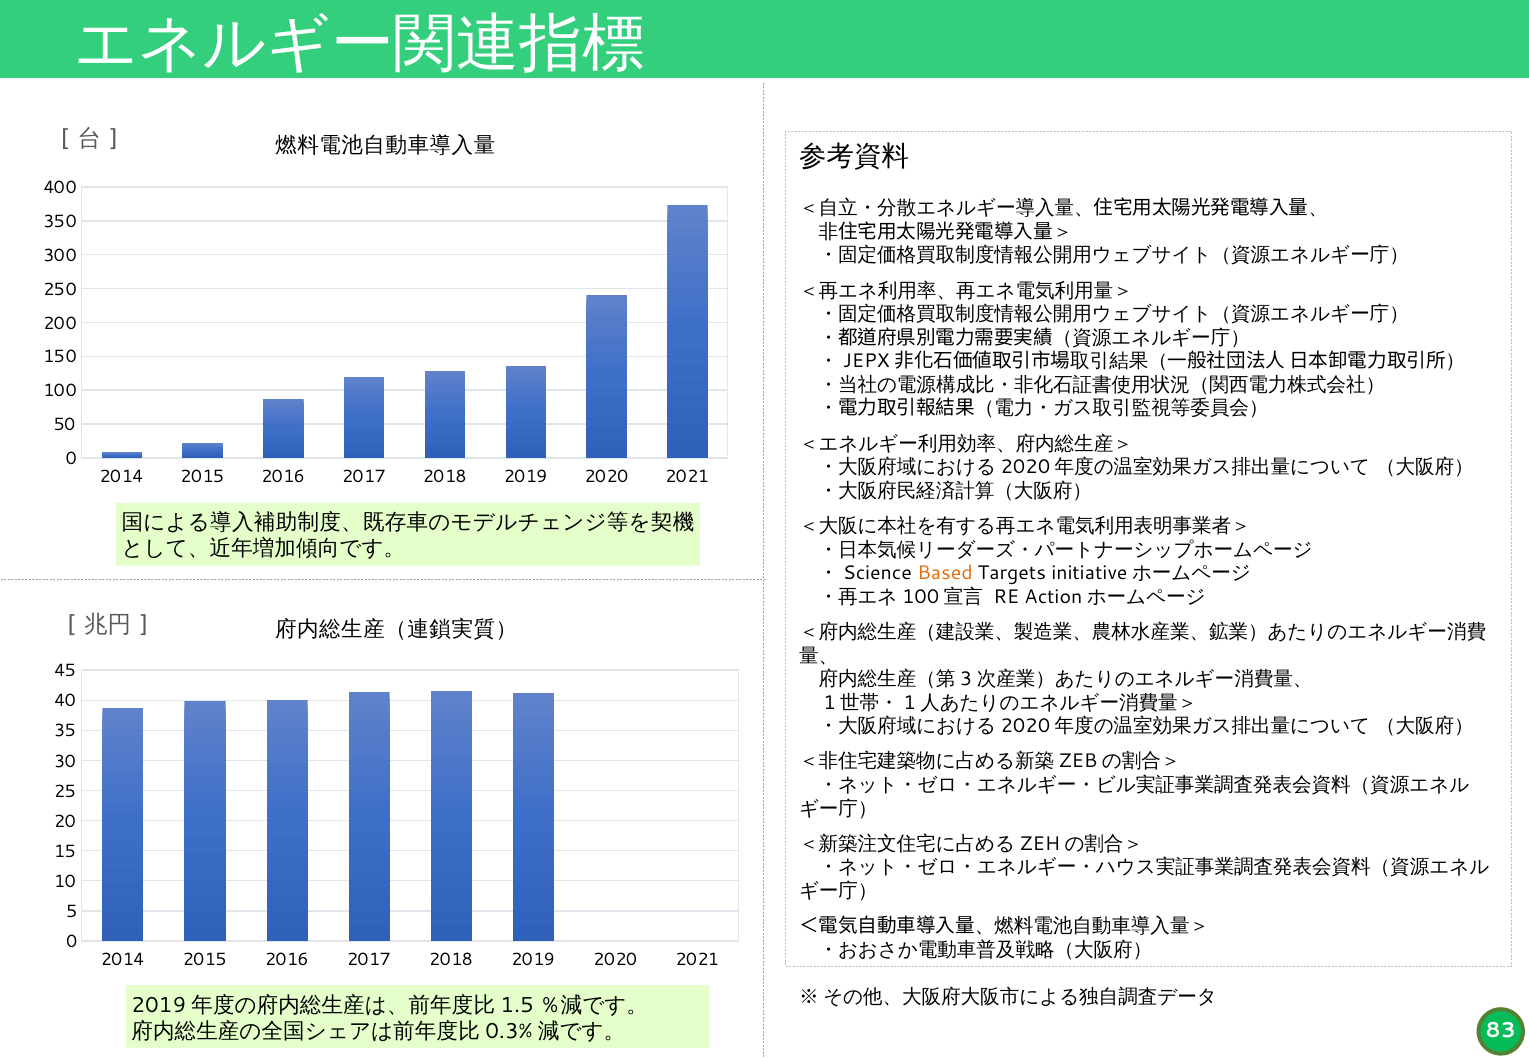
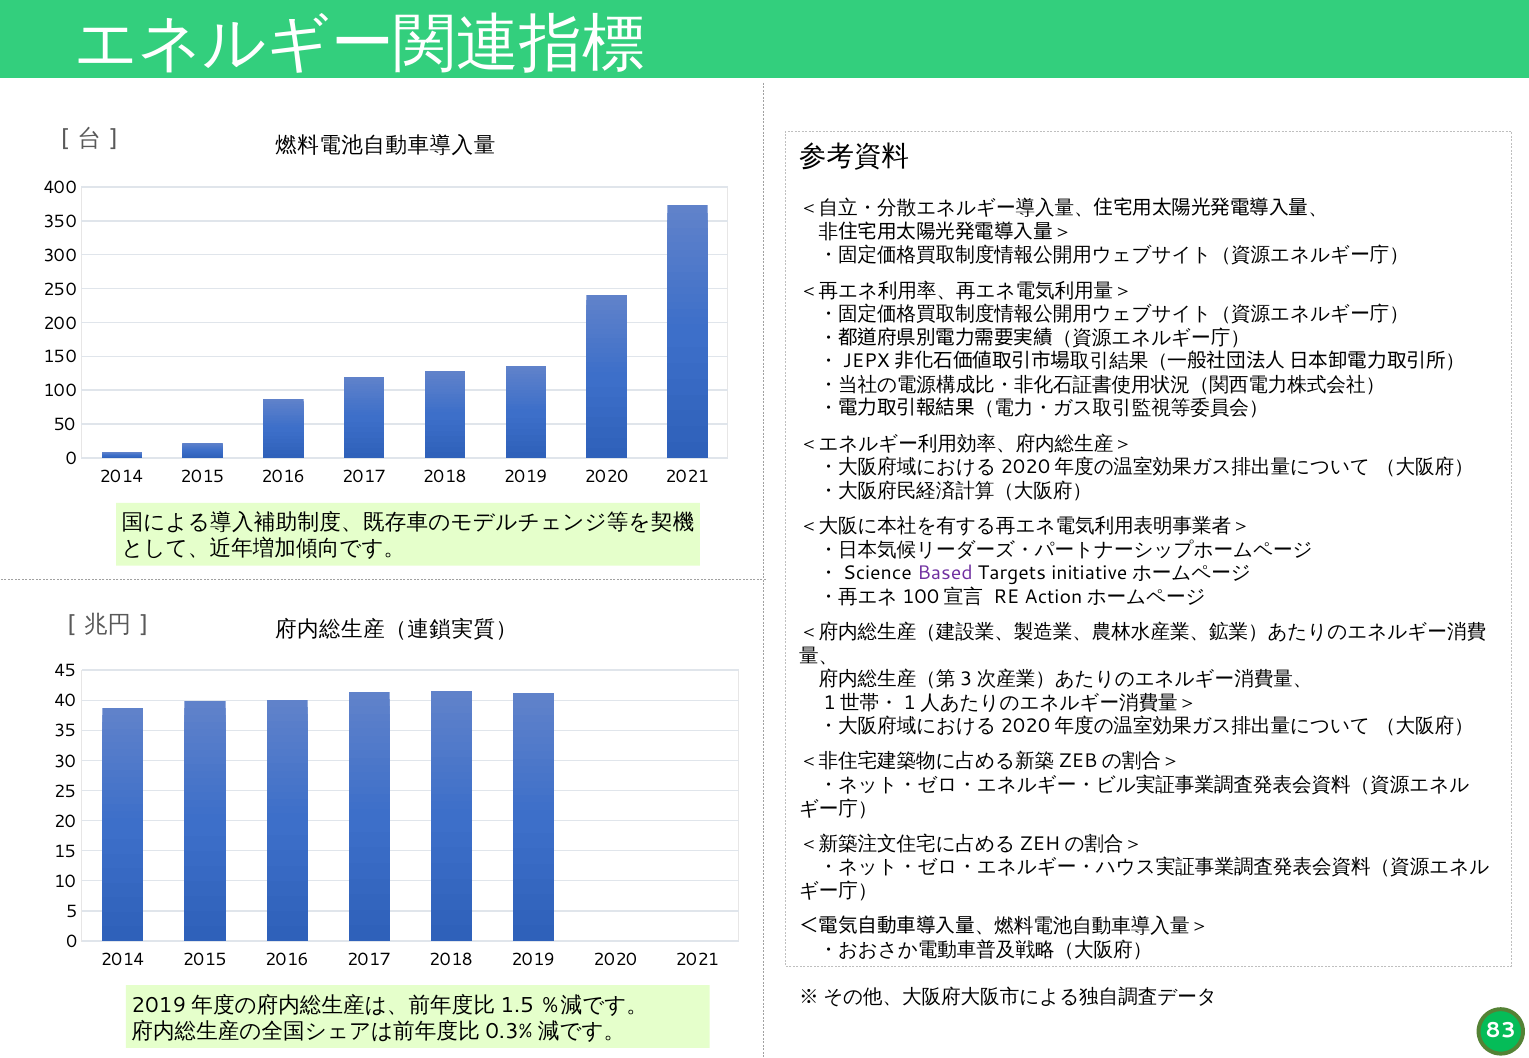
Based colour: orange -> purple
